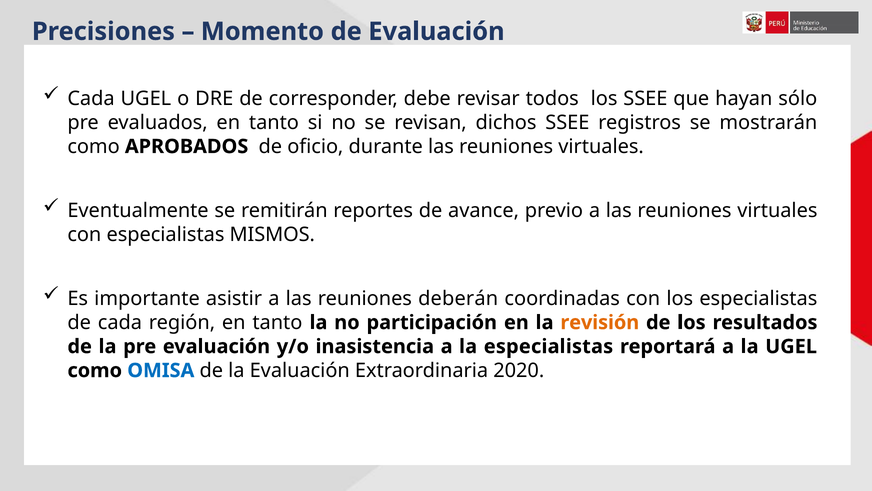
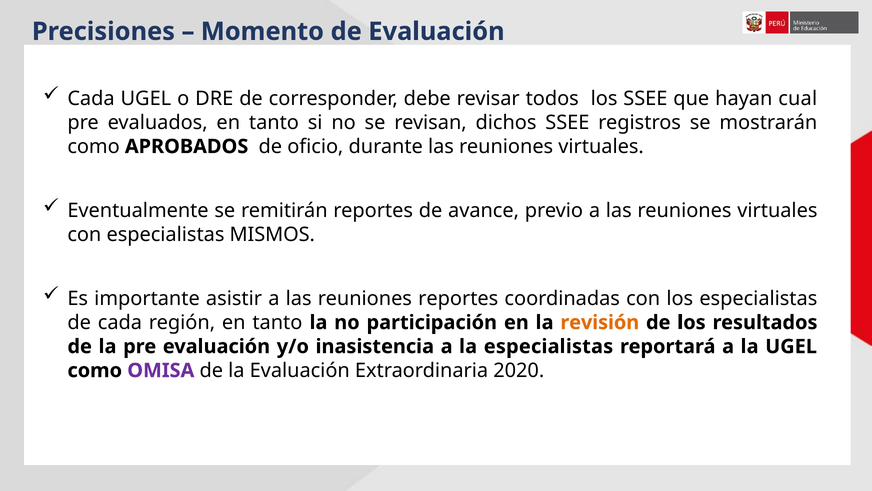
sólo: sólo -> cual
reuniones deberán: deberán -> reportes
OMISA colour: blue -> purple
